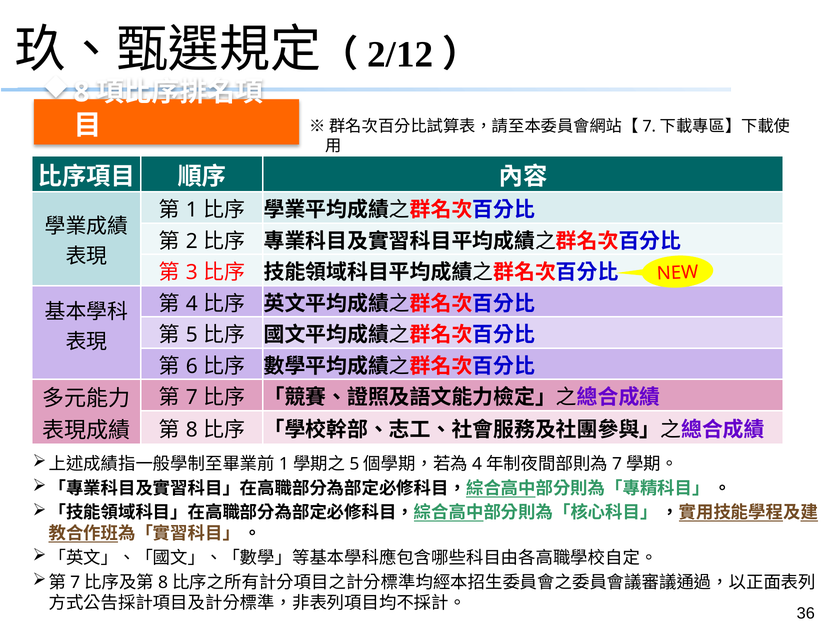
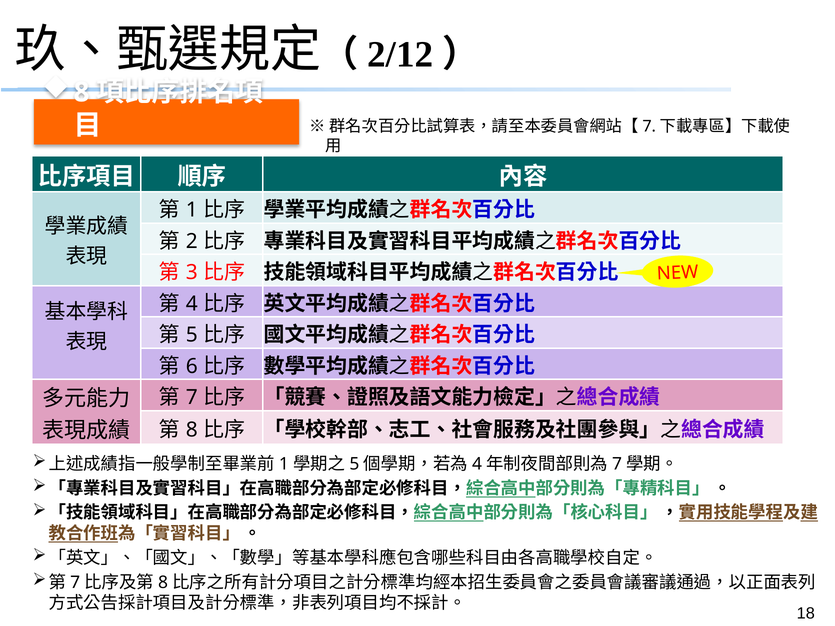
36: 36 -> 18
